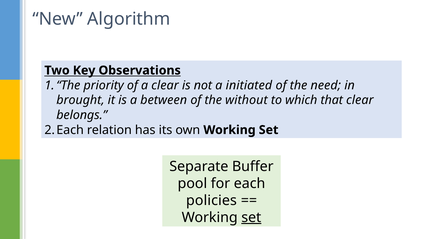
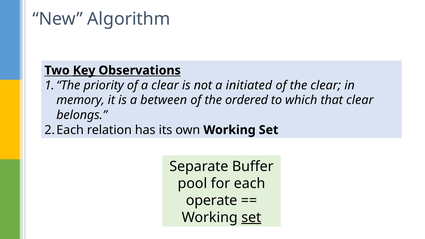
Key underline: none -> present
the need: need -> clear
brought: brought -> memory
without: without -> ordered
policies: policies -> operate
